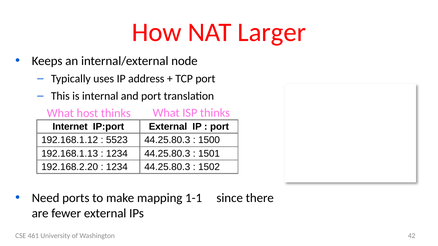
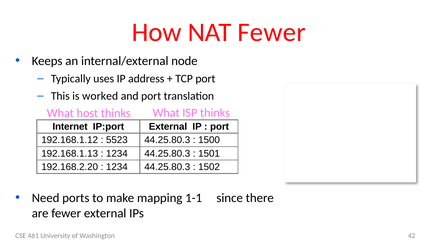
NAT Larger: Larger -> Fewer
internal: internal -> worked
